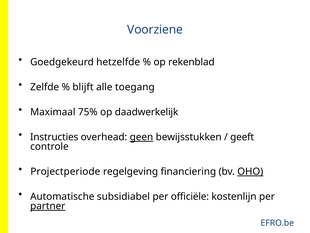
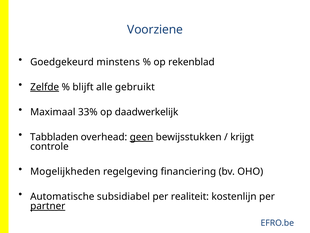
hetzelfde: hetzelfde -> minstens
Zelfde underline: none -> present
toegang: toegang -> gebruikt
75%: 75% -> 33%
Instructies: Instructies -> Tabbladen
geeft: geeft -> krijgt
Projectperiode: Projectperiode -> Mogelijkheden
OHO underline: present -> none
officiële: officiële -> realiteit
